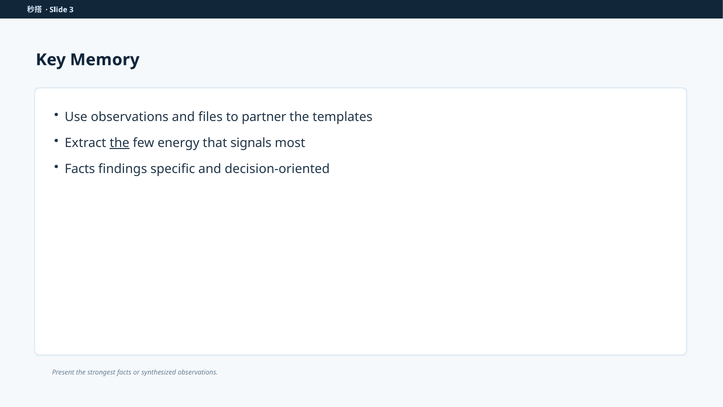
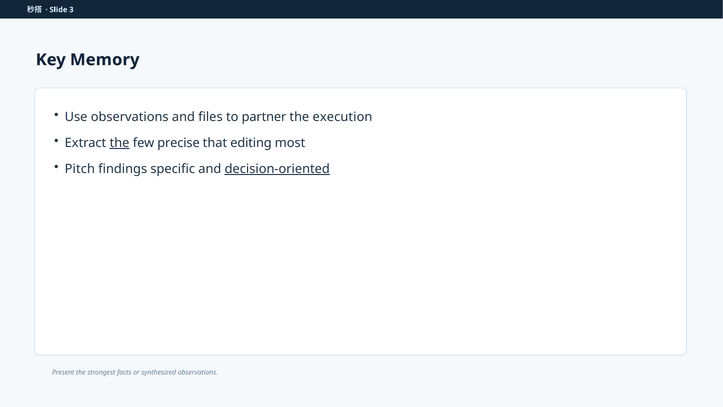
templates: templates -> execution
energy: energy -> precise
signals: signals -> editing
Facts at (80, 169): Facts -> Pitch
decision-oriented underline: none -> present
